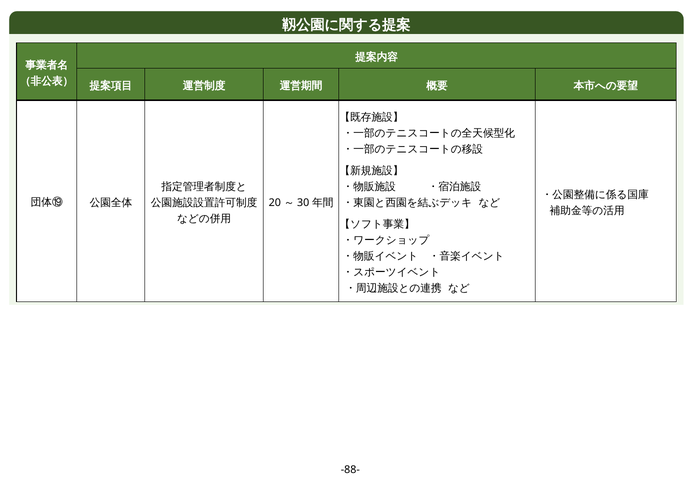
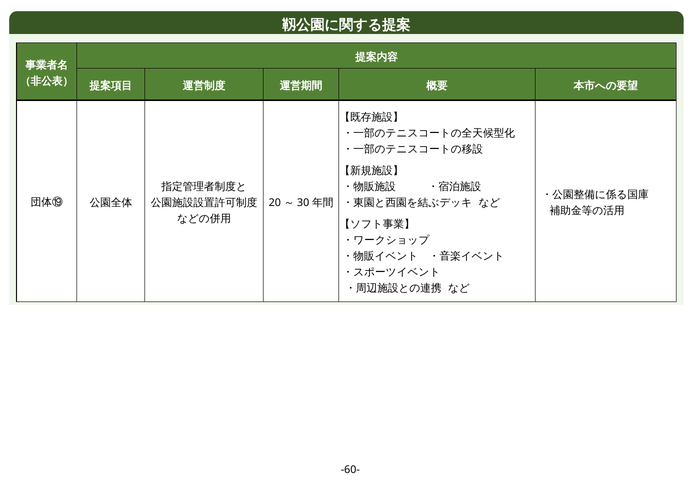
-88-: -88- -> -60-
